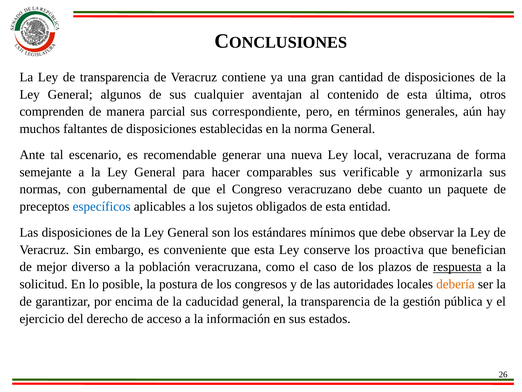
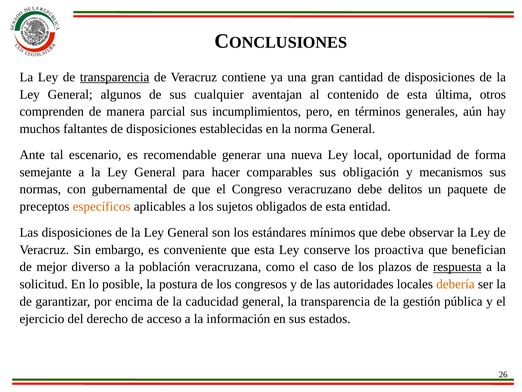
transparencia at (115, 77) underline: none -> present
correspondiente: correspondiente -> incumplimientos
local veracruzana: veracruzana -> oportunidad
verificable: verificable -> obligación
armonizarla: armonizarla -> mecanismos
cuanto: cuanto -> delitos
específicos colour: blue -> orange
